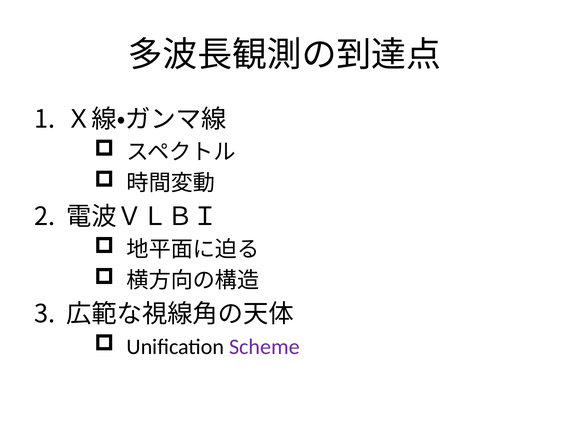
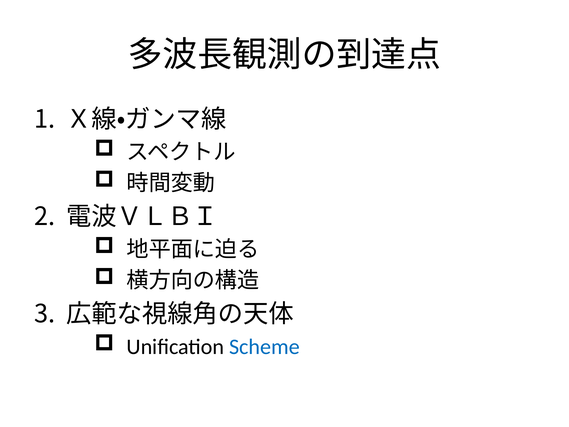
Scheme colour: purple -> blue
